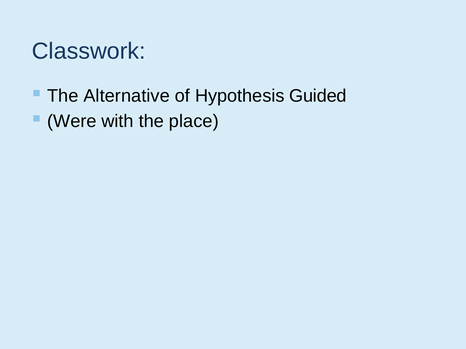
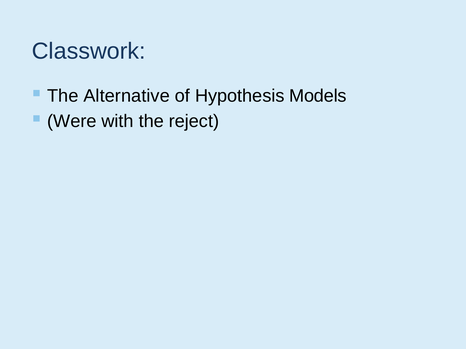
Guided: Guided -> Models
place: place -> reject
